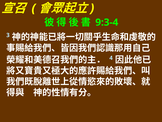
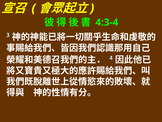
9:3-4: 9:3-4 -> 4:3-4
